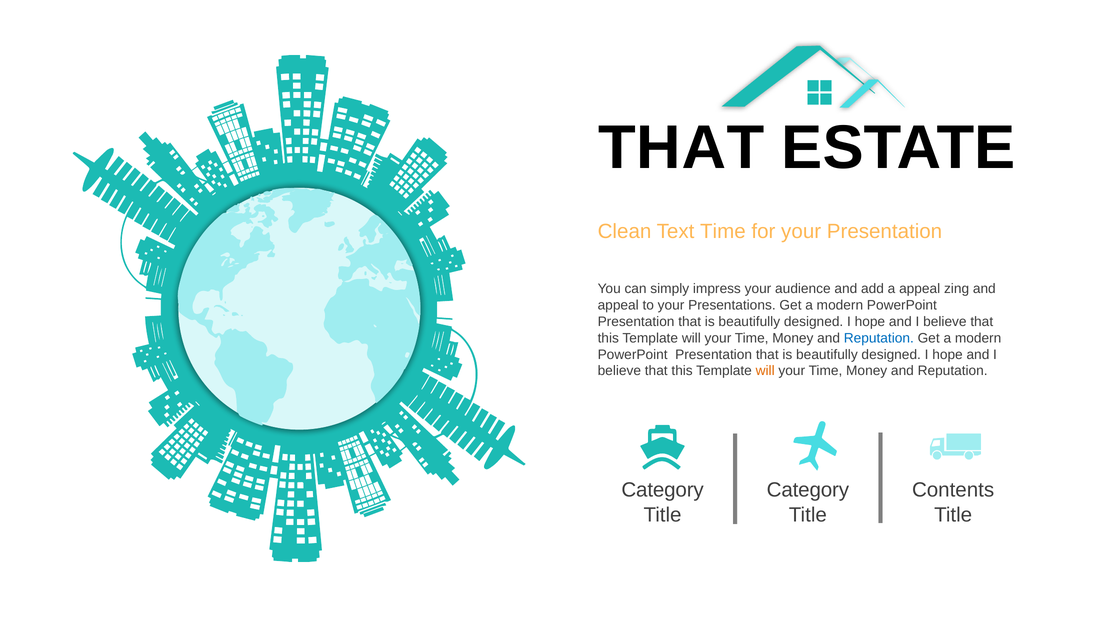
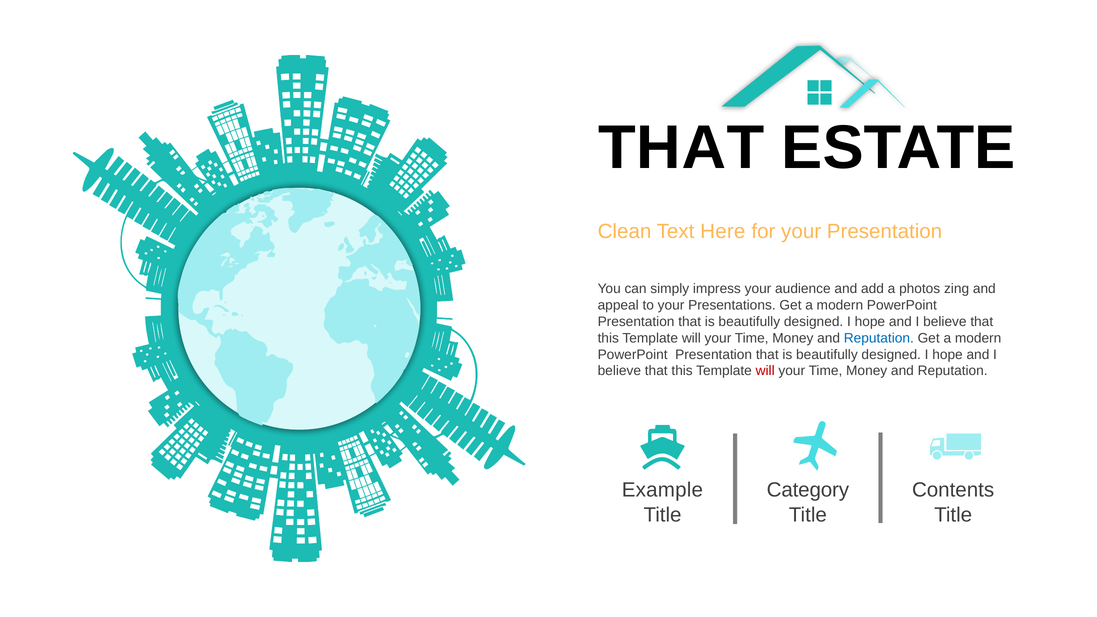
Text Time: Time -> Here
a appeal: appeal -> photos
will at (765, 371) colour: orange -> red
Category at (663, 490): Category -> Example
